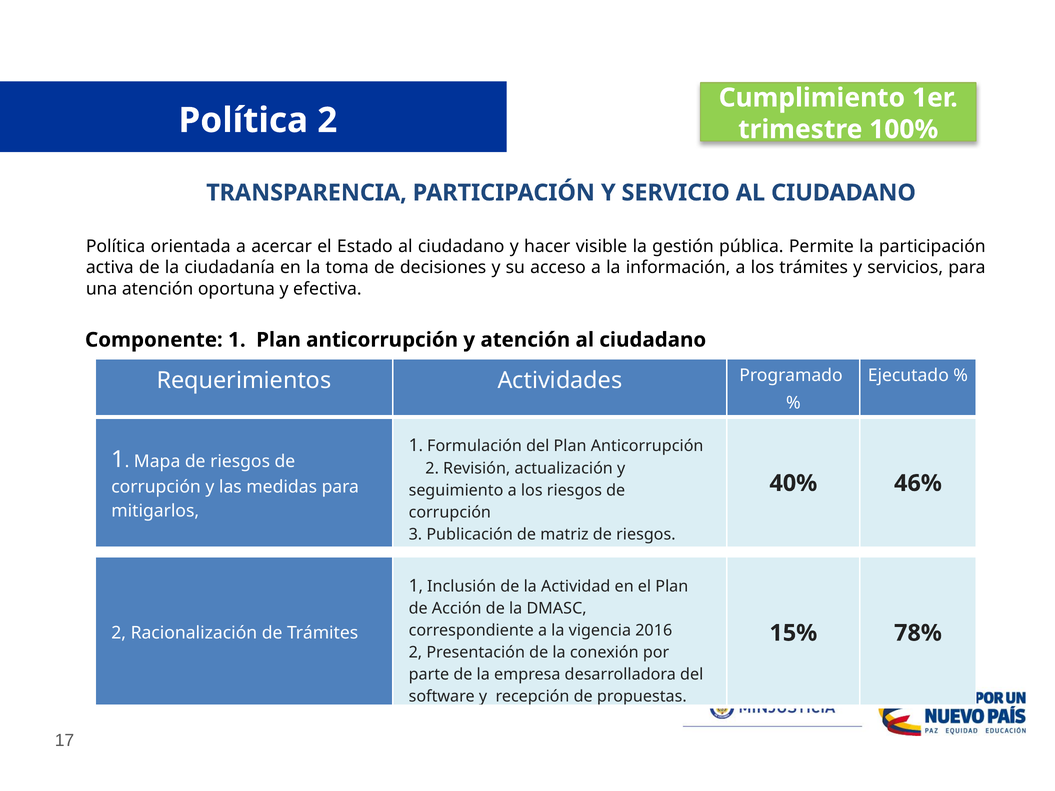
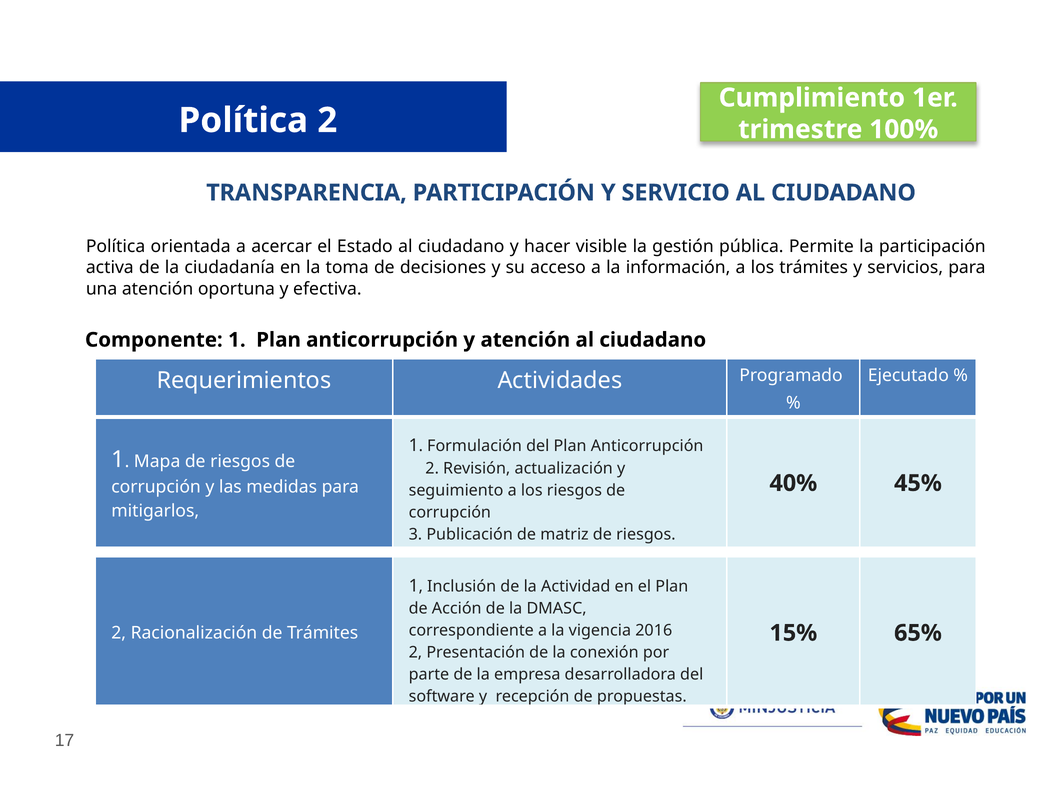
46%: 46% -> 45%
78%: 78% -> 65%
